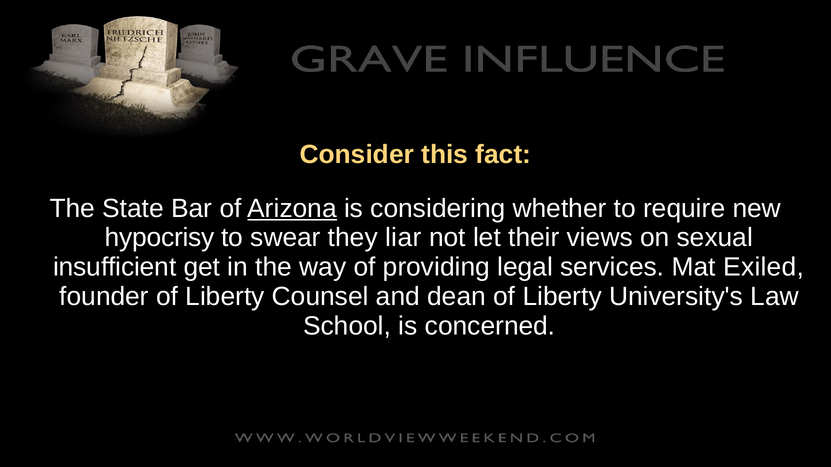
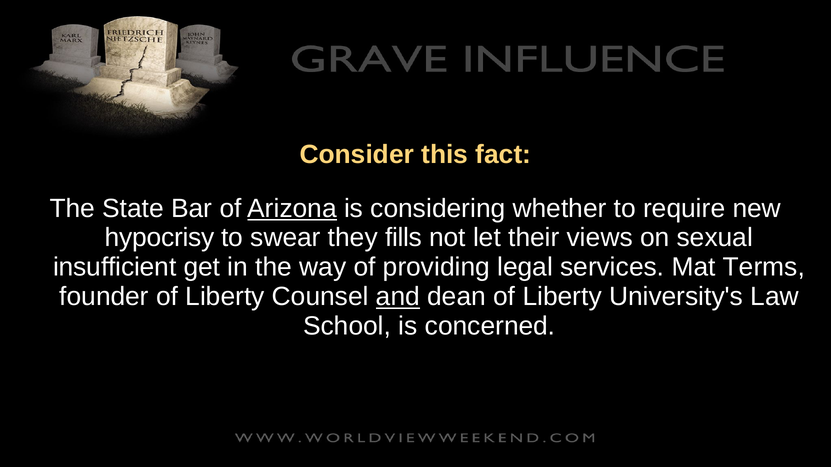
liar: liar -> fills
Exiled: Exiled -> Terms
and underline: none -> present
